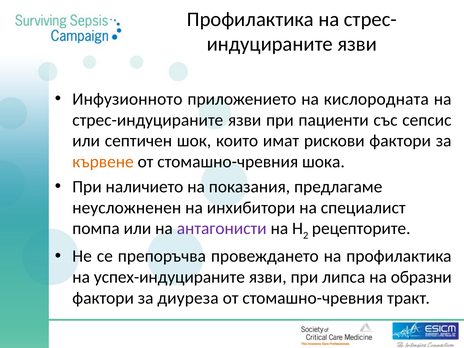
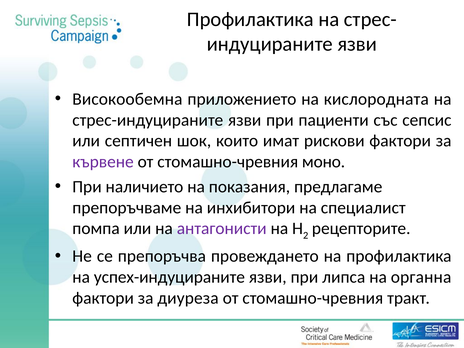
Инфузионното: Инфузионното -> Високообемна
кървене colour: orange -> purple
шока: шока -> моно
неусложненен: неусложненен -> препоръчваме
образни: образни -> органна
